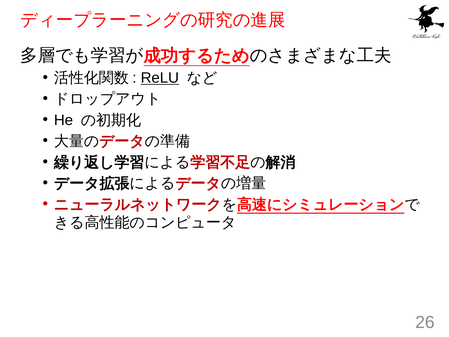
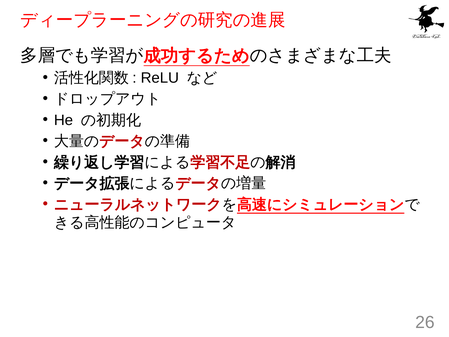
ReLU underline: present -> none
